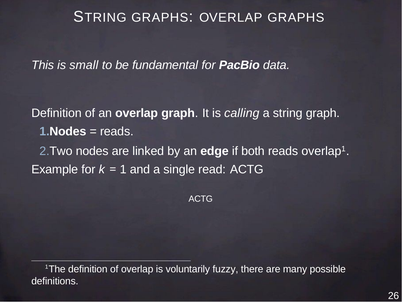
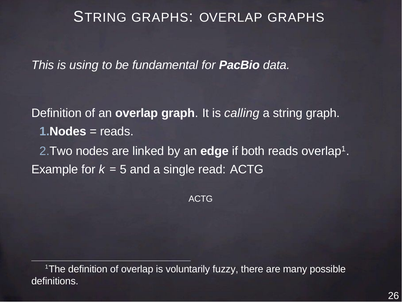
small: small -> using
1: 1 -> 5
